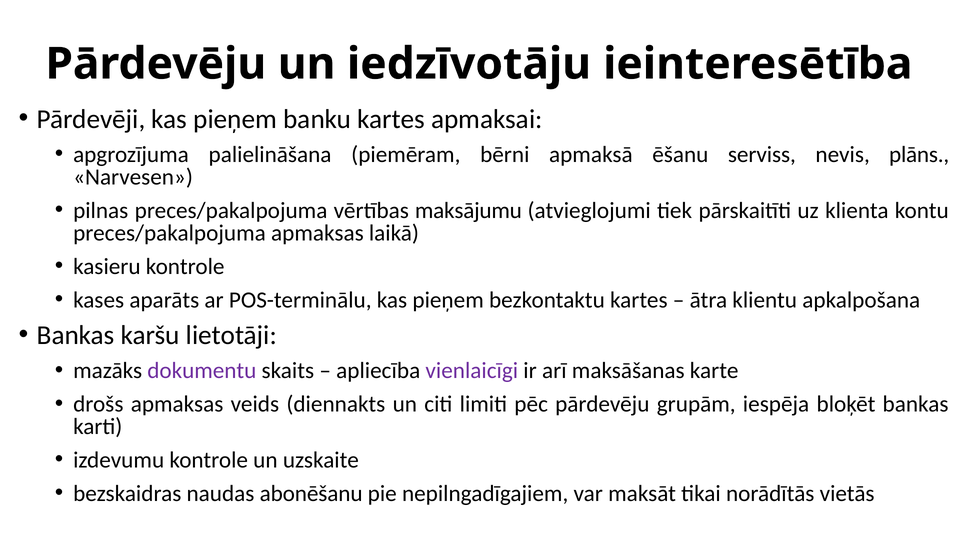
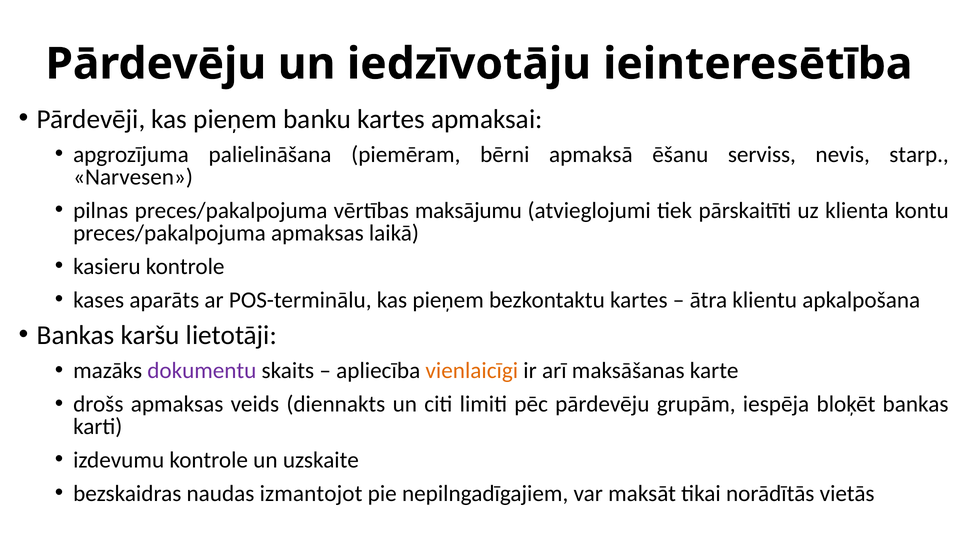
plāns: plāns -> starp
vienlaicīgi colour: purple -> orange
abonēšanu: abonēšanu -> izmantojot
